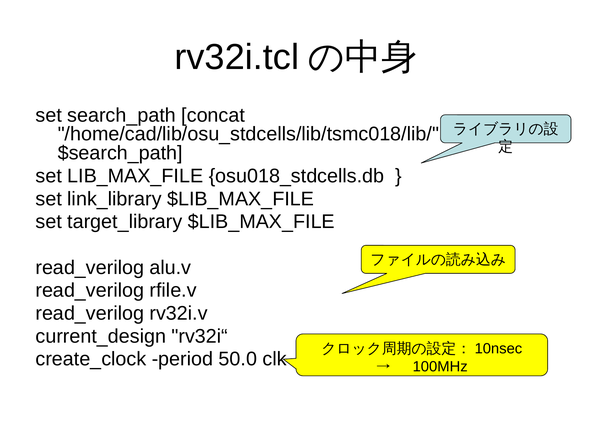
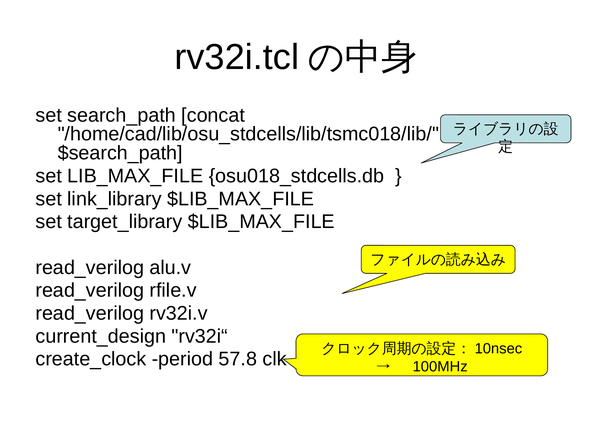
50.0: 50.0 -> 57.8
